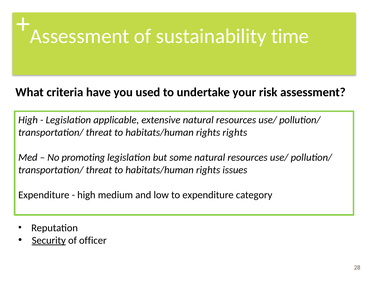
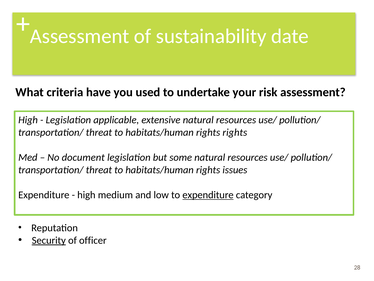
time: time -> date
promoting: promoting -> document
expenditure at (208, 195) underline: none -> present
